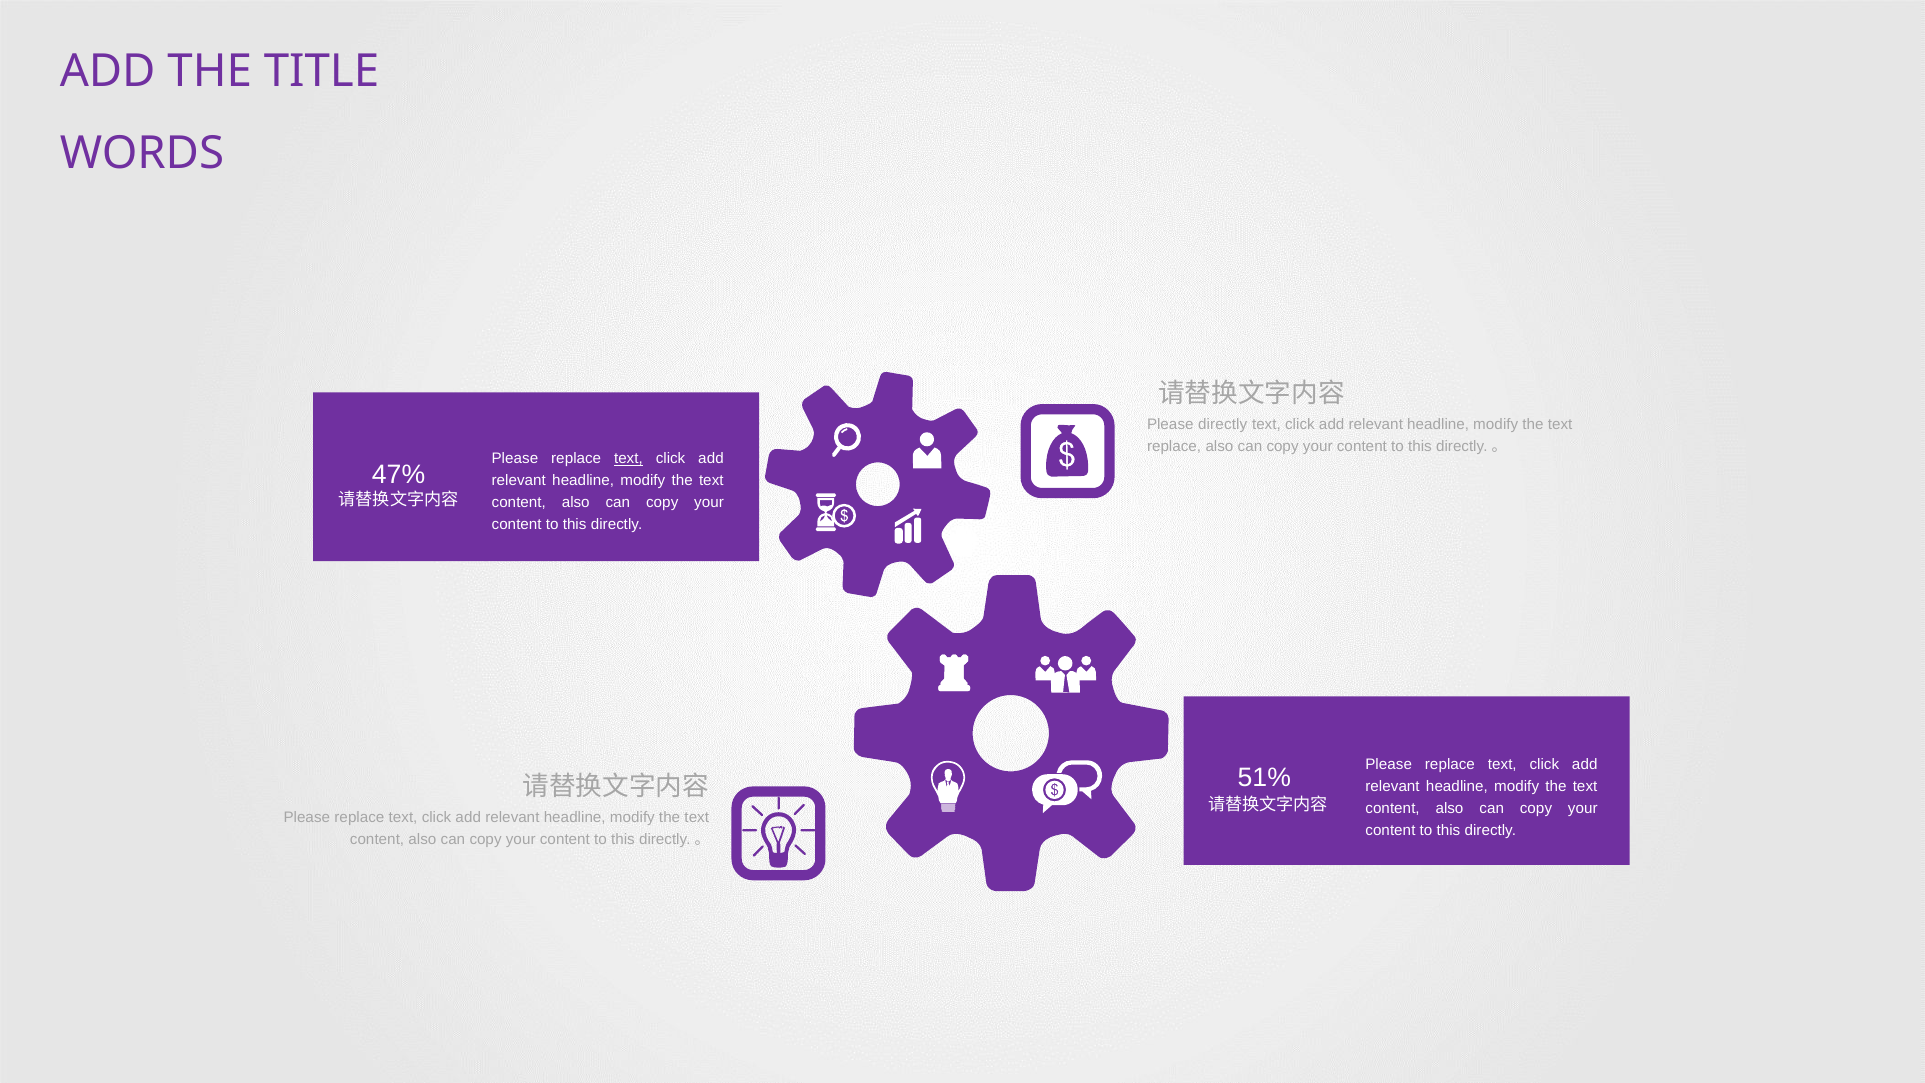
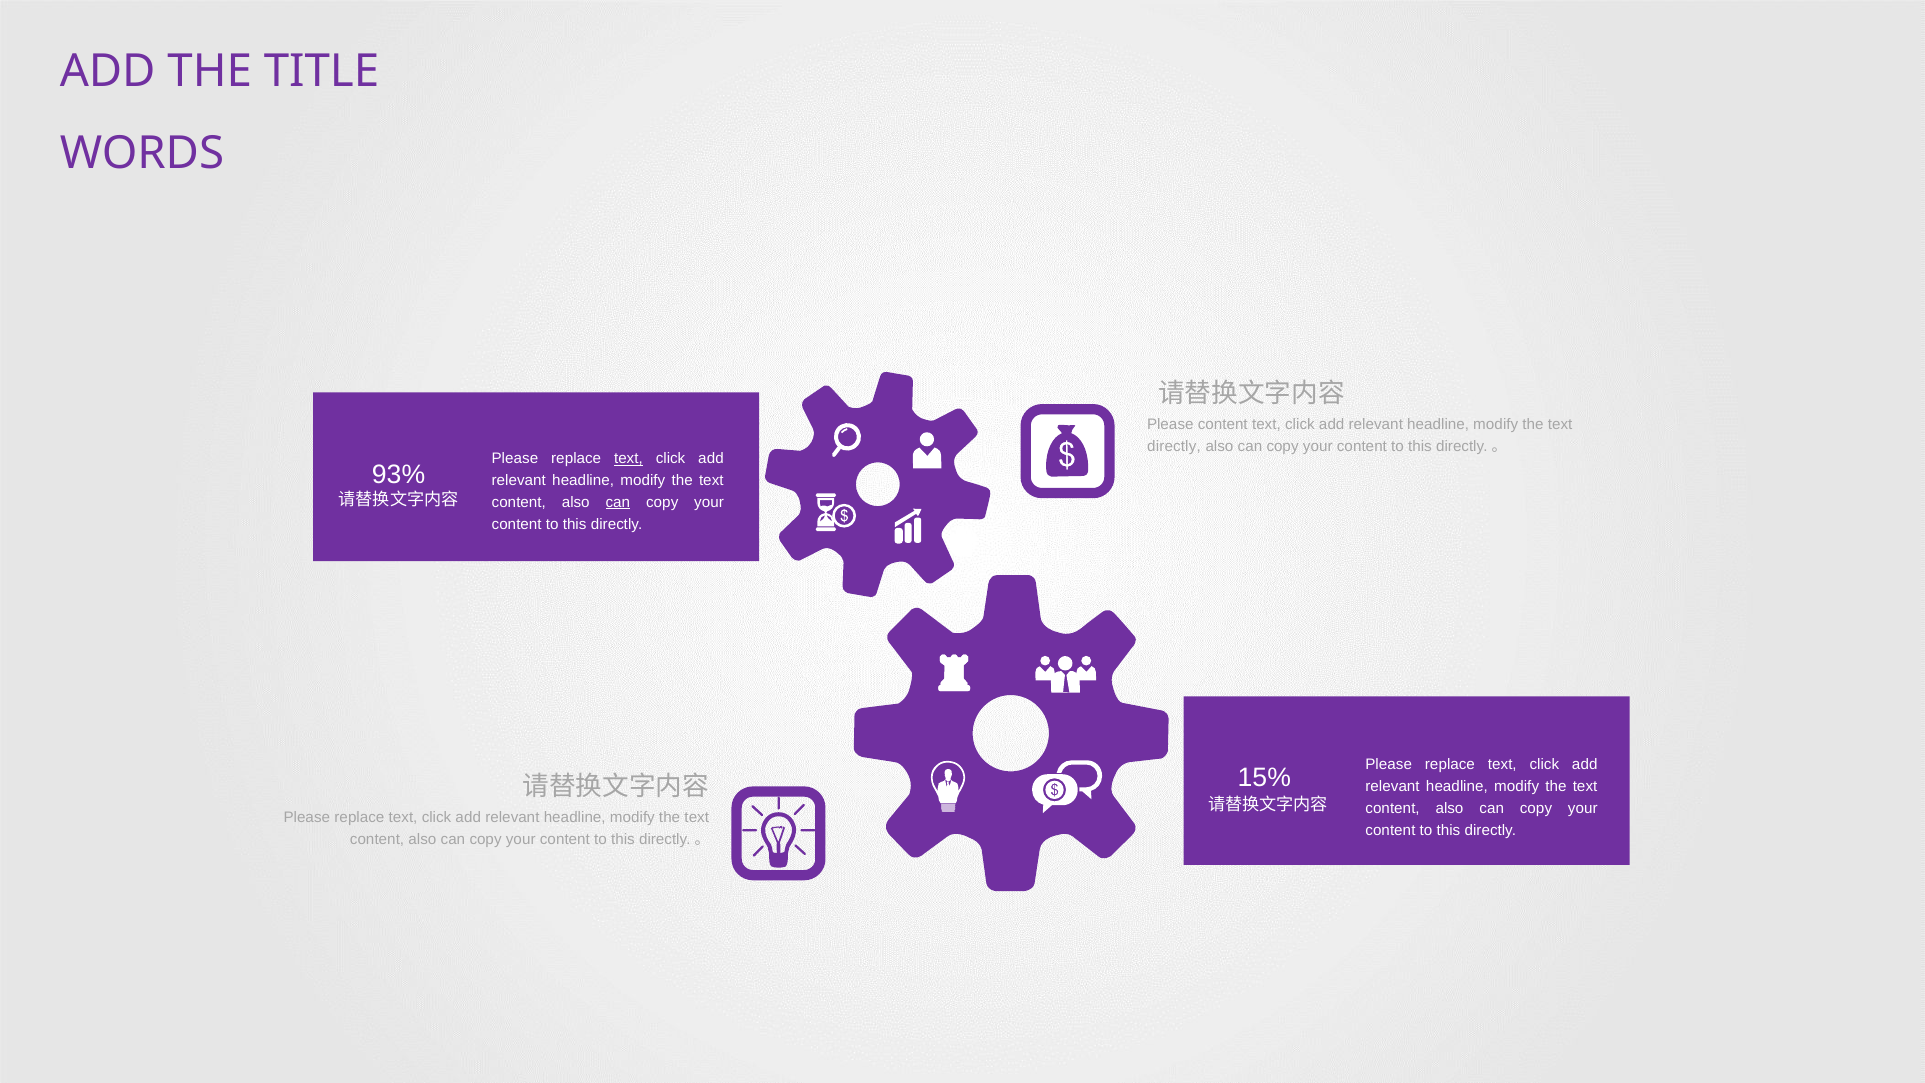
Please directly: directly -> content
replace at (1174, 446): replace -> directly
47%: 47% -> 93%
can at (618, 502) underline: none -> present
51%: 51% -> 15%
